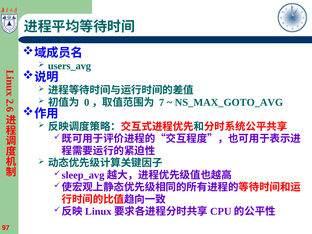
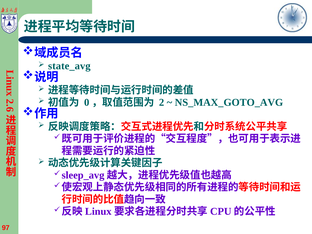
users_avg: users_avg -> state_avg
7 at (162, 102): 7 -> 2
